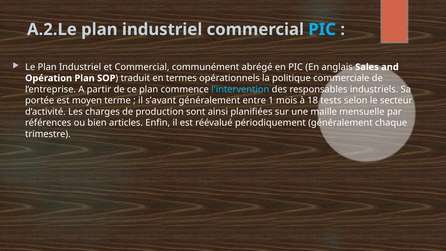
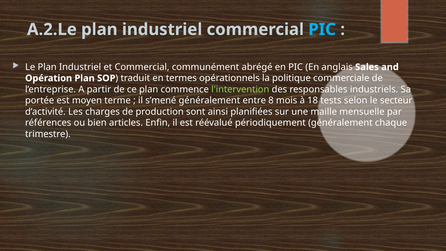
l'intervention colour: light blue -> light green
s’avant: s’avant -> s’mené
1: 1 -> 8
